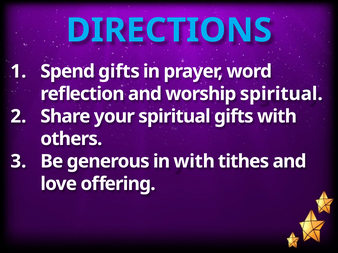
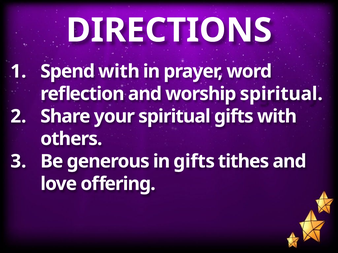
DIRECTIONS colour: light blue -> white
Spend gifts: gifts -> with
in with: with -> gifts
